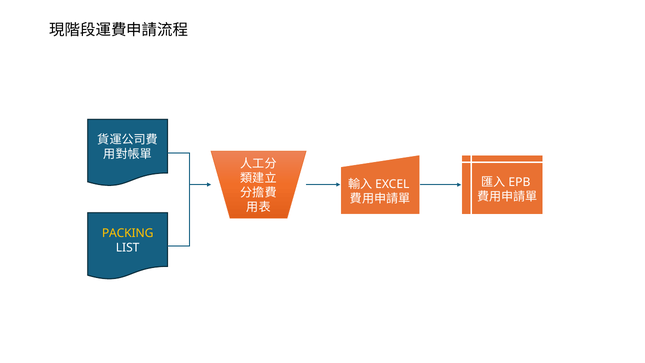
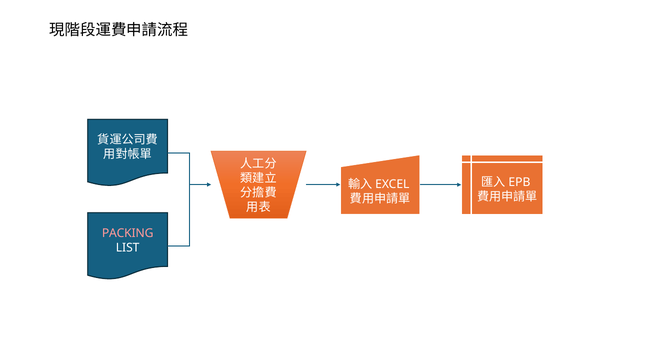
PACKING colour: yellow -> pink
